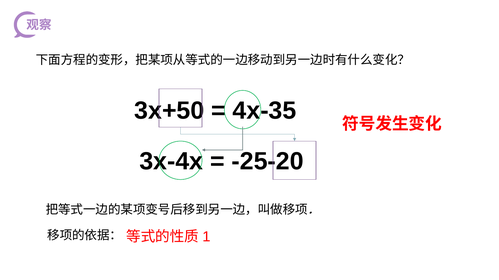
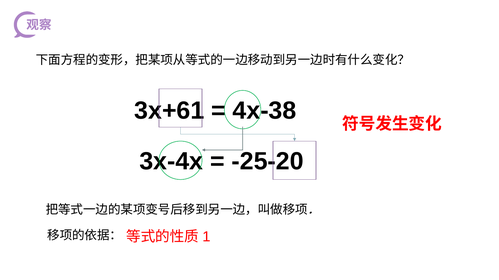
3x+50: 3x+50 -> 3x+61
4x-35: 4x-35 -> 4x-38
